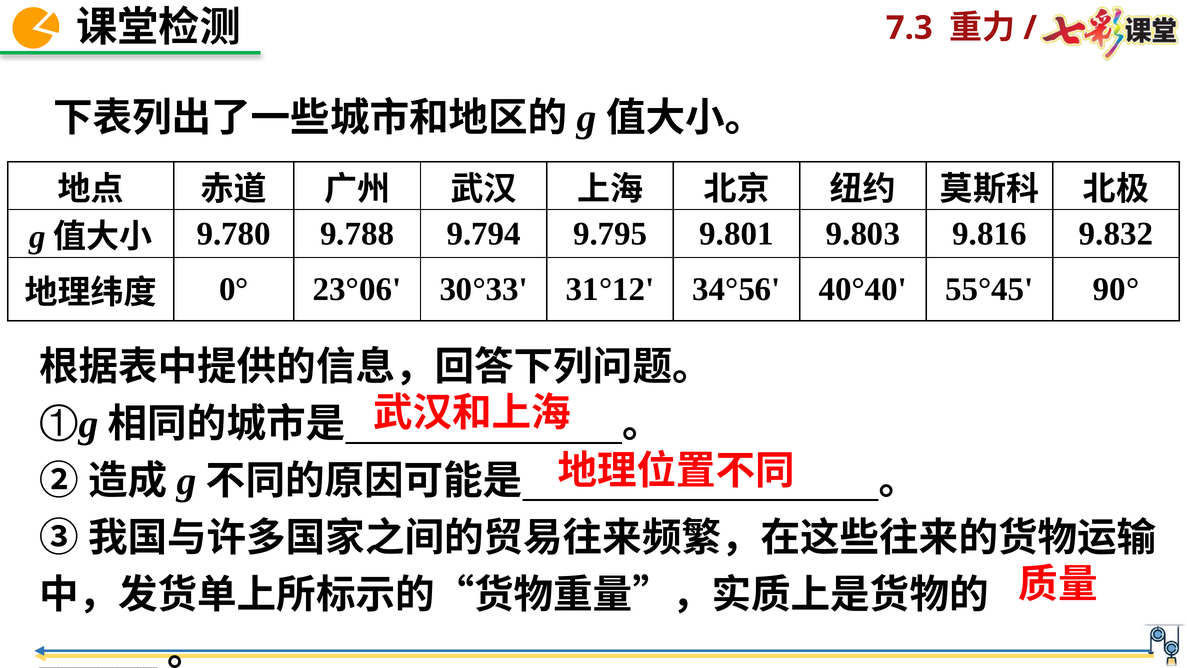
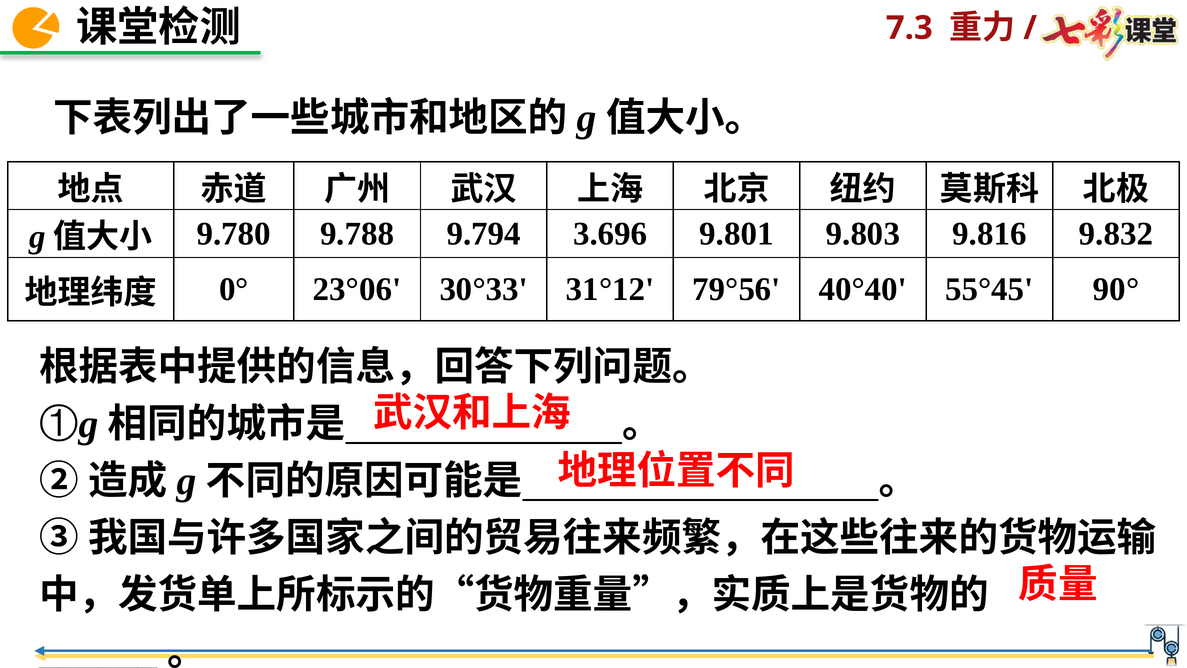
9.795: 9.795 -> 3.696
34°56: 34°56 -> 79°56
